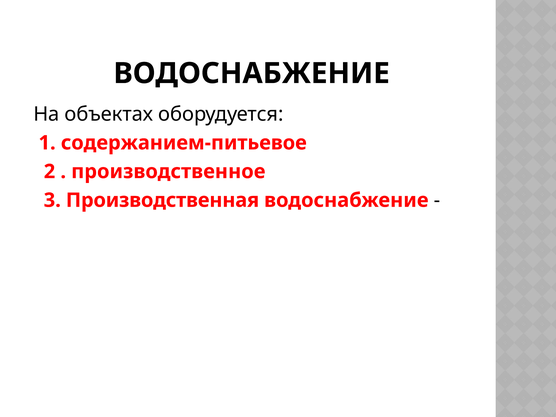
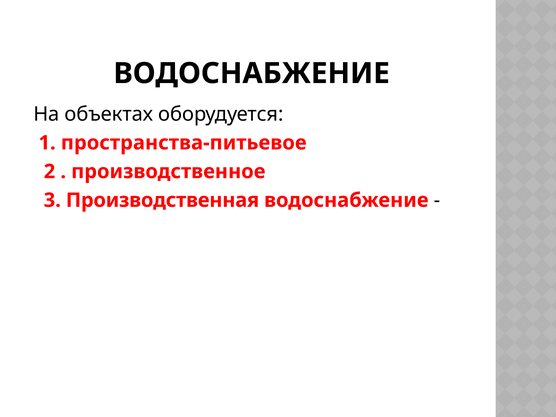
содержанием-питьевое: содержанием-питьевое -> пространства-питьевое
